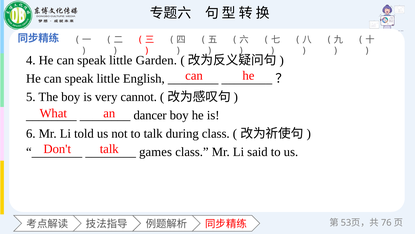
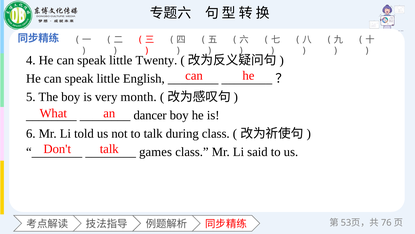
Garden: Garden -> Twenty
cannot: cannot -> month
